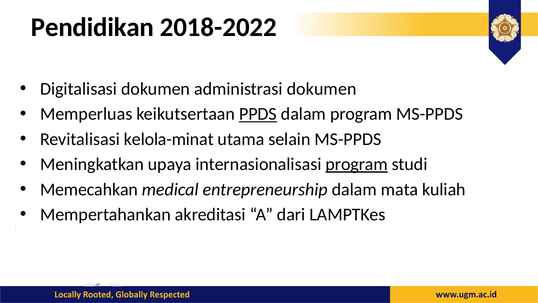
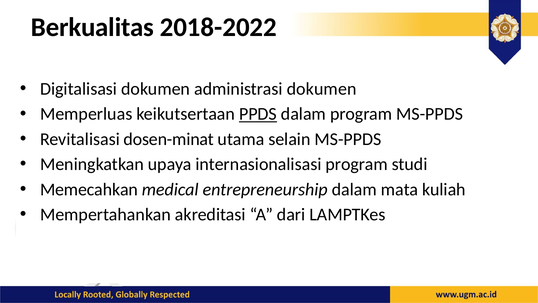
Pendidikan: Pendidikan -> Berkualitas
kelola-minat: kelola-minat -> dosen-minat
program at (357, 164) underline: present -> none
